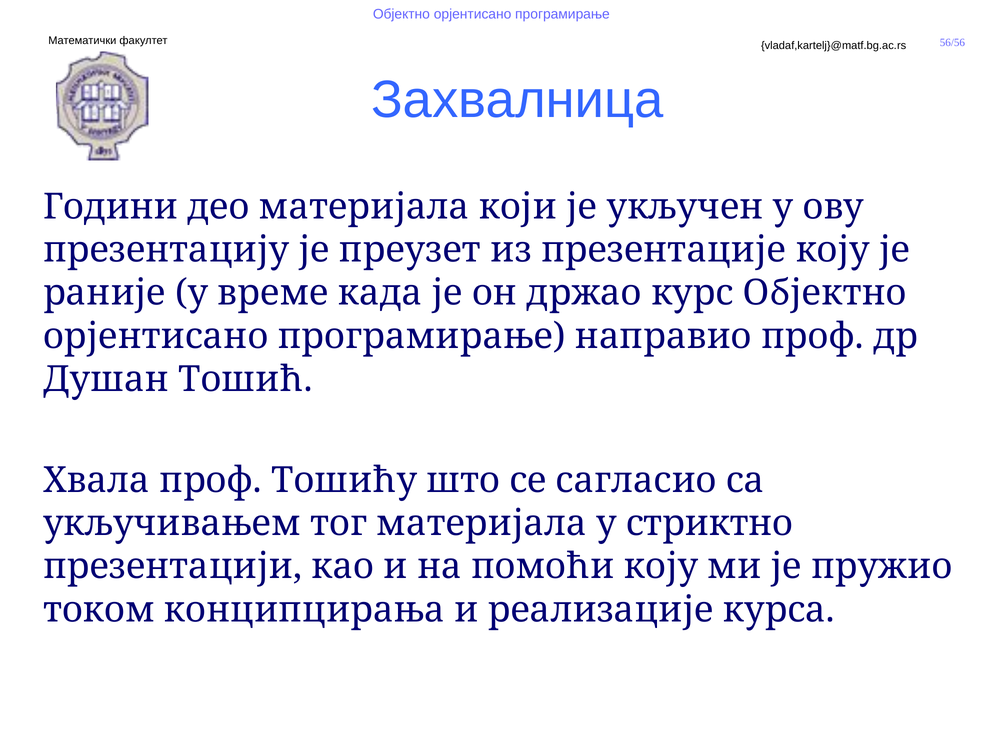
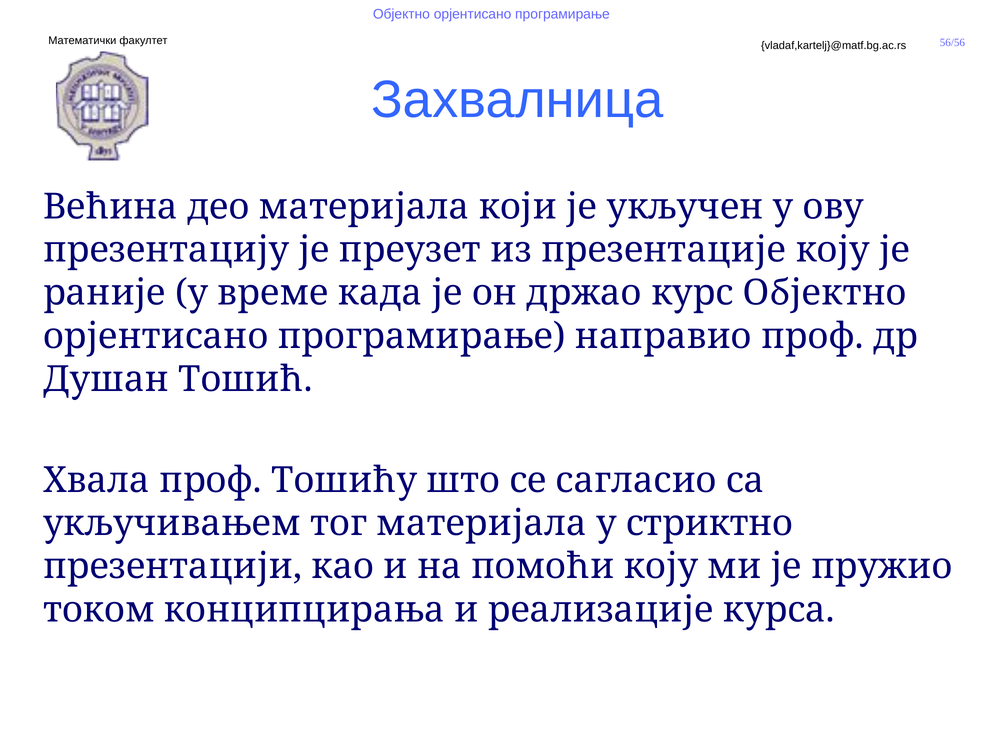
Години: Години -> Већина
